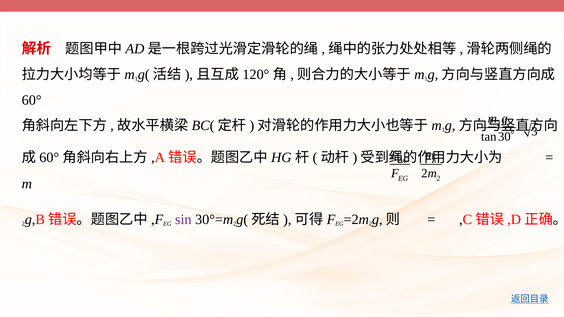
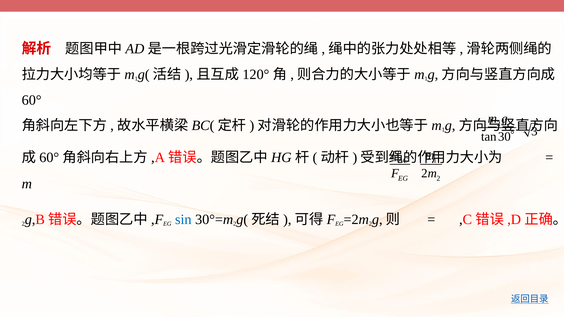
sin colour: purple -> blue
